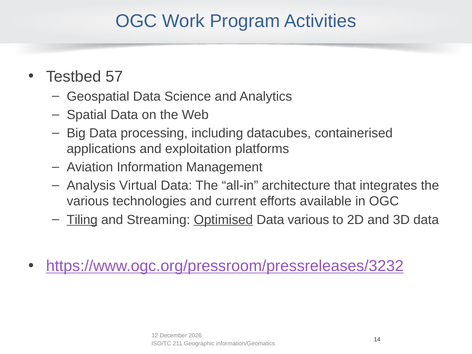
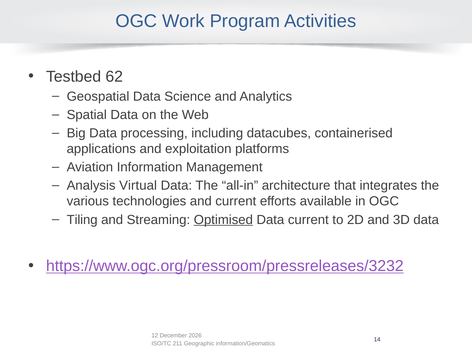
57: 57 -> 62
Tiling underline: present -> none
Data various: various -> current
